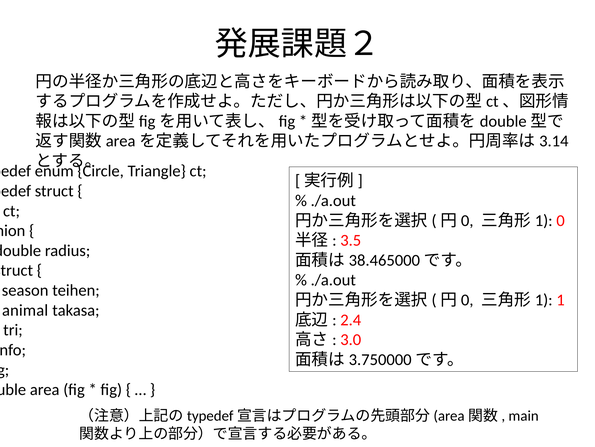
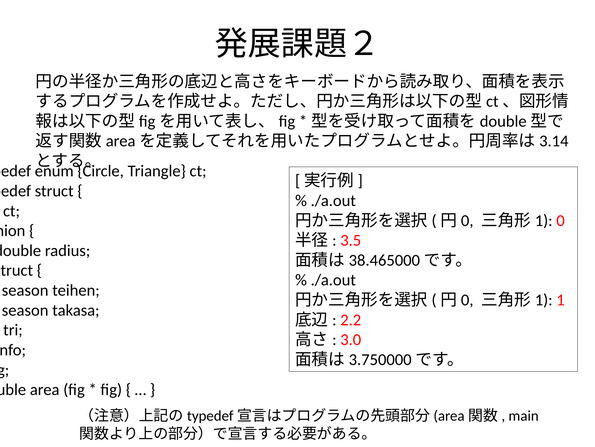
animal at (25, 310): animal -> season
2.4: 2.4 -> 2.2
